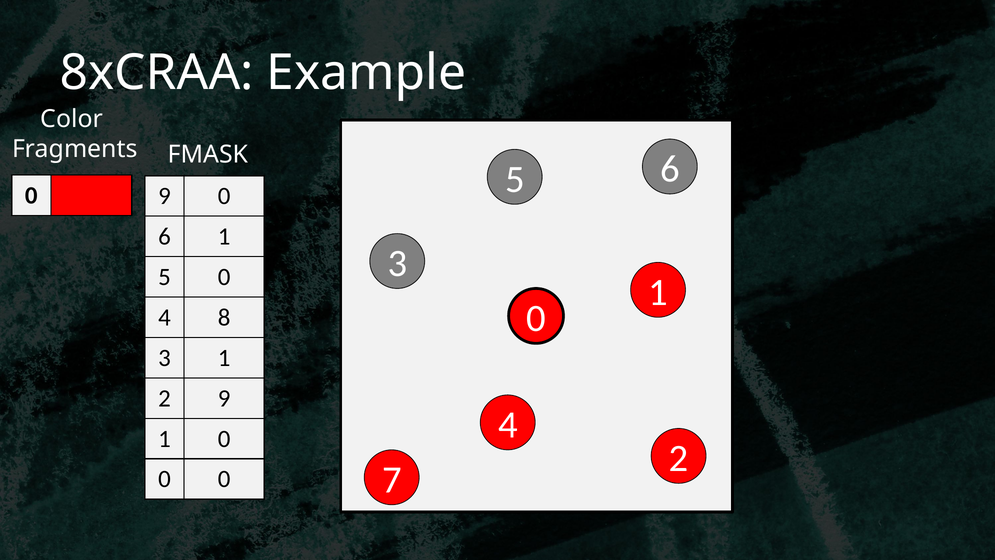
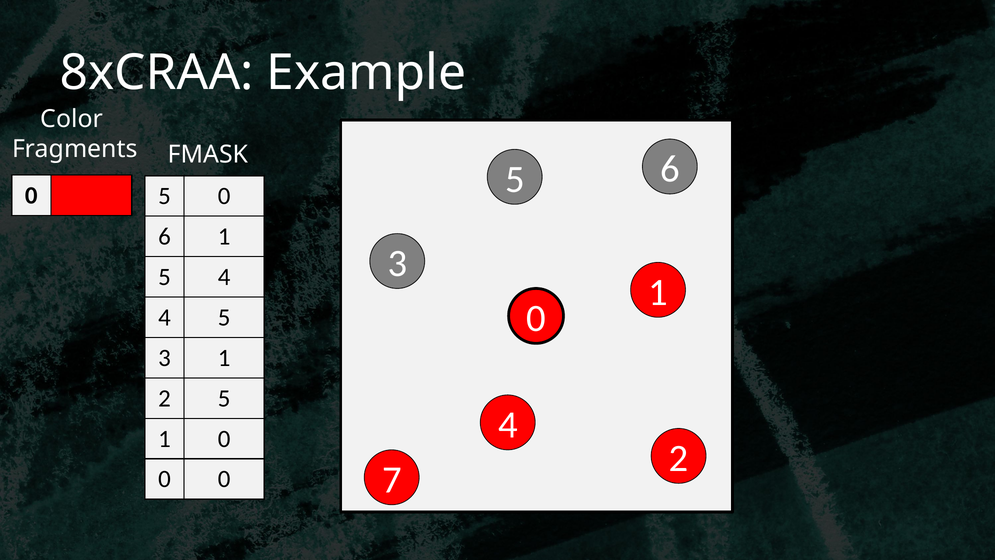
9 at (164, 196): 9 -> 5
5 0: 0 -> 4
4 8: 8 -> 5
2 9: 9 -> 5
